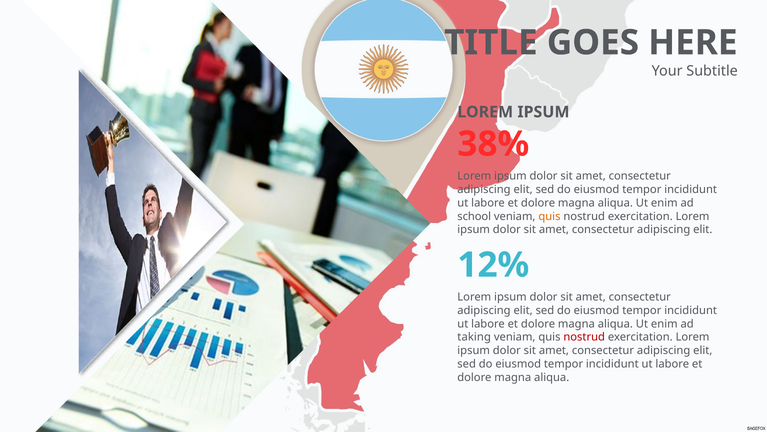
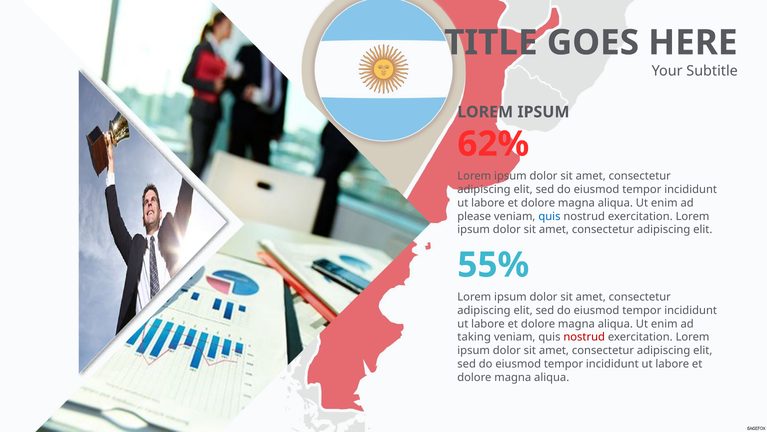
38%: 38% -> 62%
school: school -> please
quis at (549, 216) colour: orange -> blue
12%: 12% -> 55%
